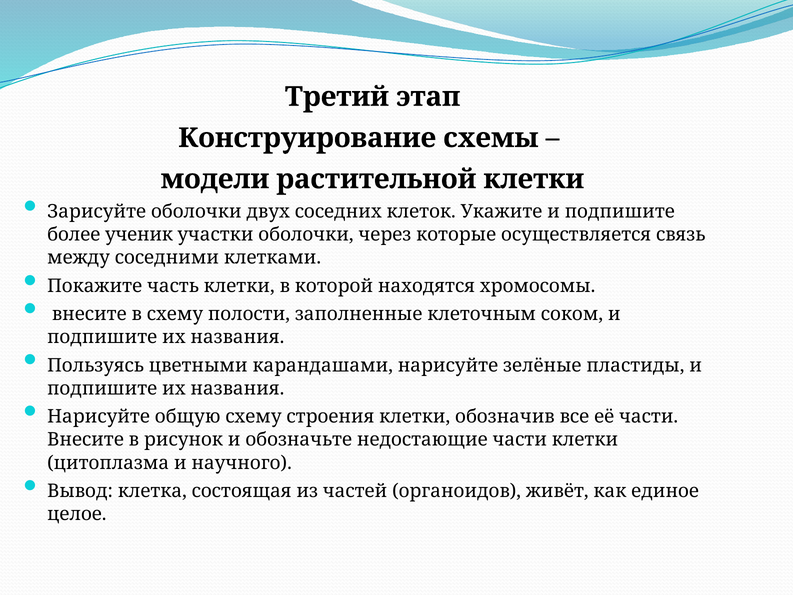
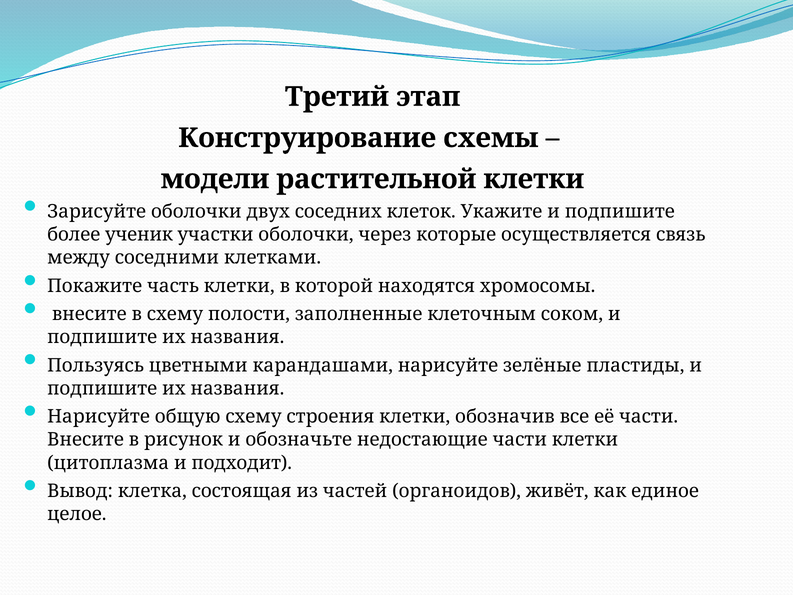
научного: научного -> подходит
